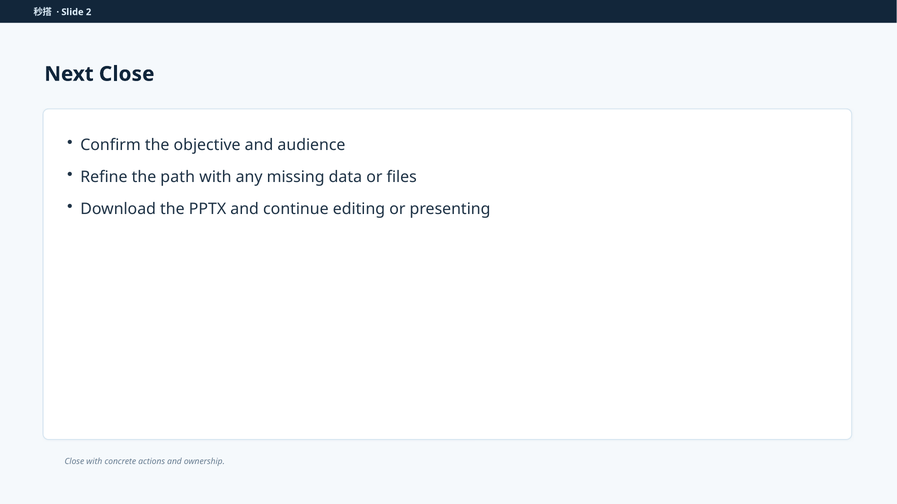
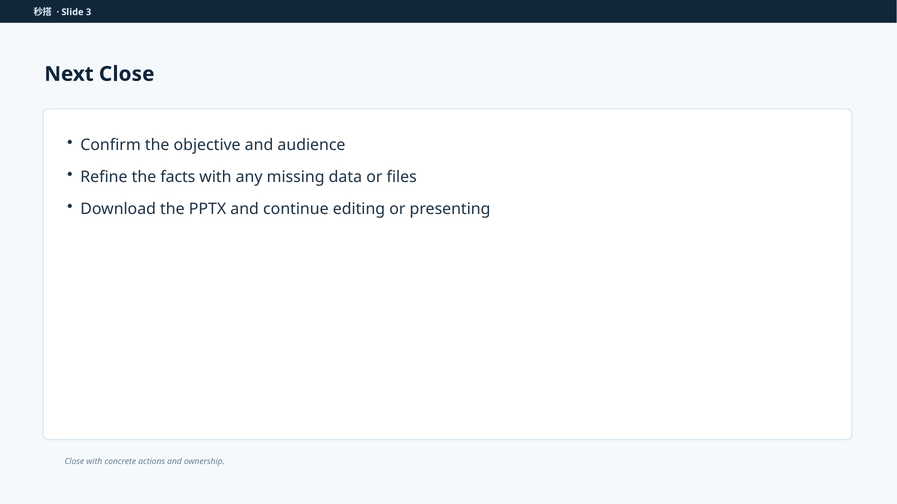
2: 2 -> 3
path: path -> facts
